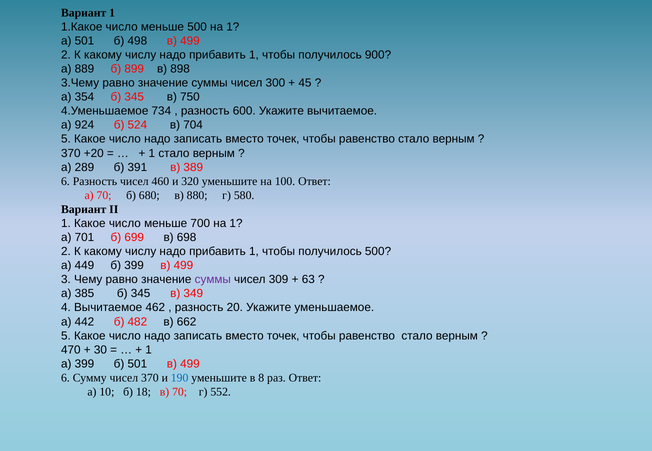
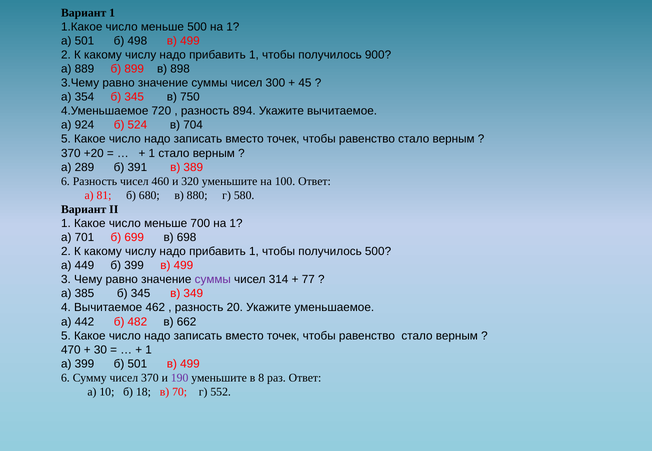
734: 734 -> 720
600: 600 -> 894
а 70: 70 -> 81
309: 309 -> 314
63: 63 -> 77
190 colour: blue -> purple
